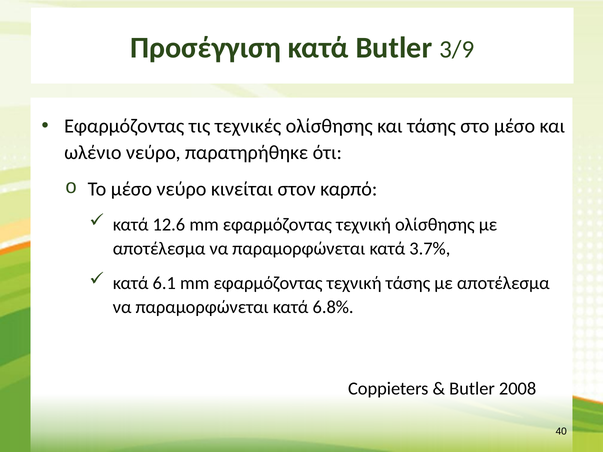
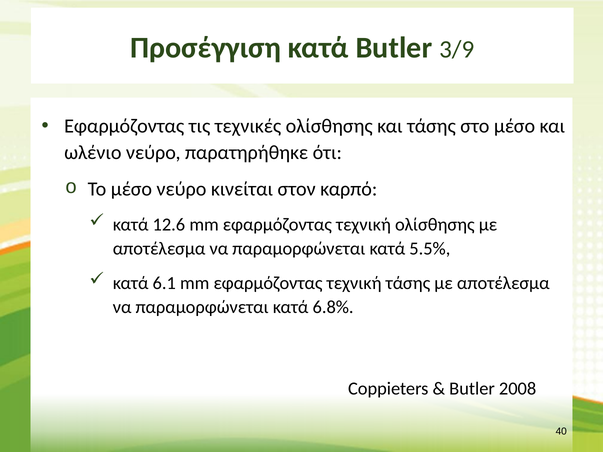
3.7%: 3.7% -> 5.5%
